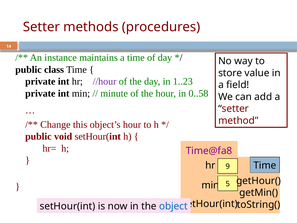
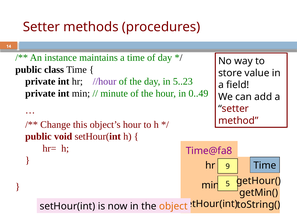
1..23: 1..23 -> 5..23
0..58: 0..58 -> 0..49
object colour: blue -> orange
